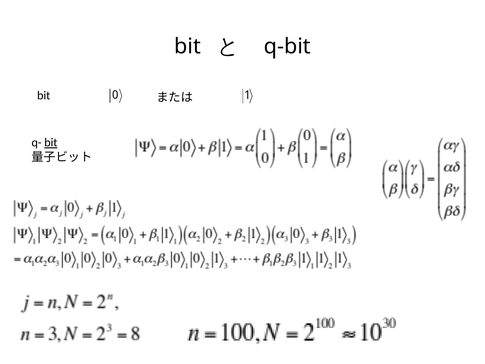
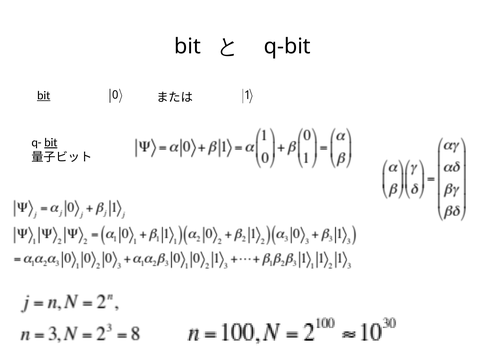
bit at (44, 95) underline: none -> present
